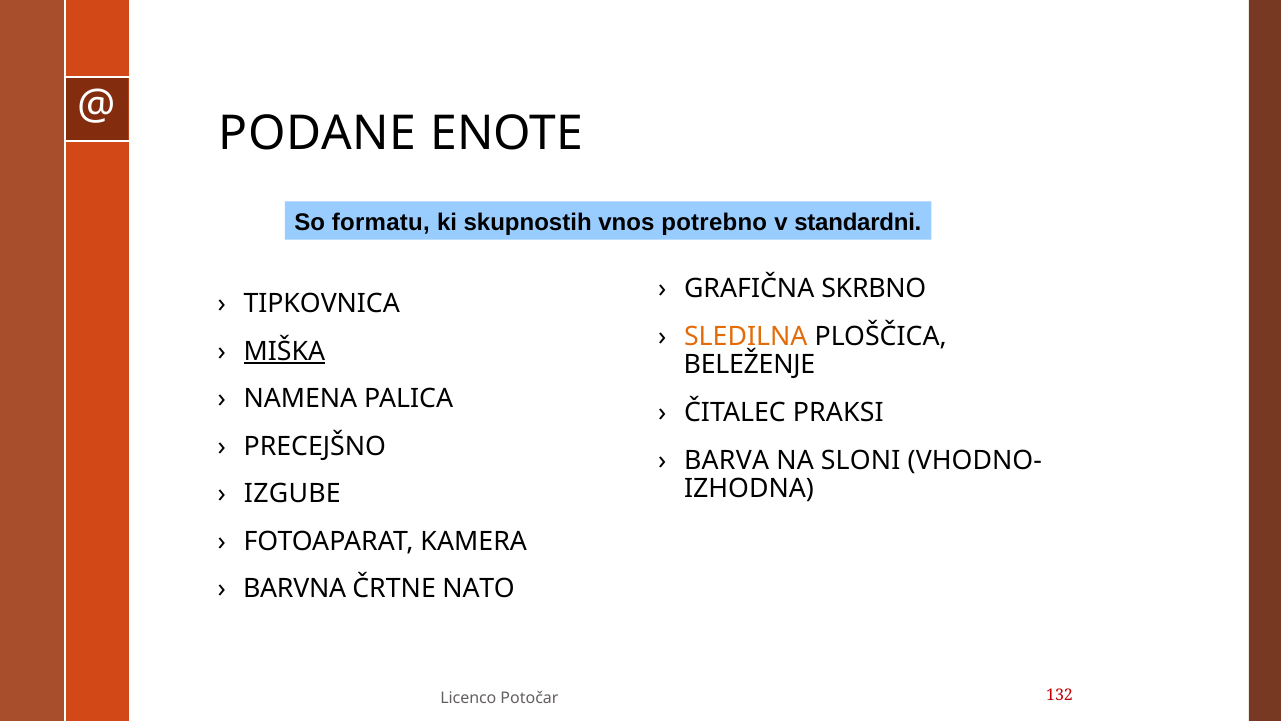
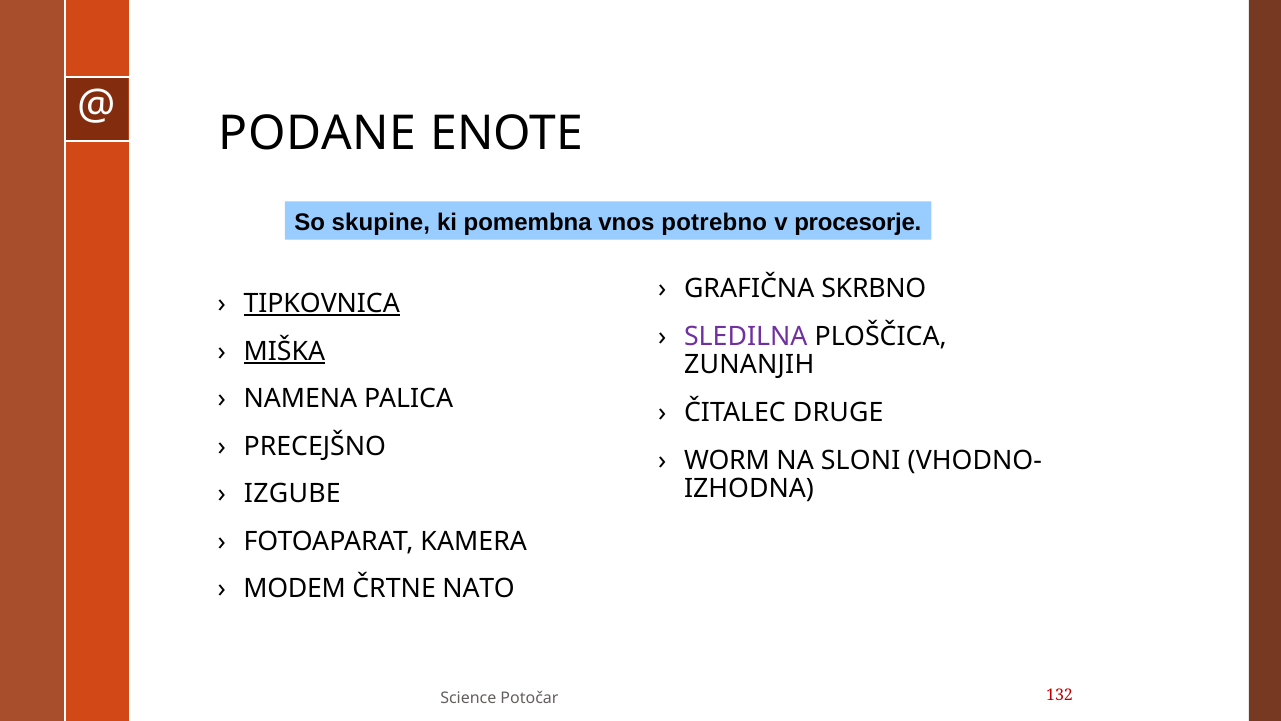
formatu: formatu -> skupine
skupnostih: skupnostih -> pomembna
standardni: standardni -> procesorje
TIPKOVNICA underline: none -> present
SLEDILNA colour: orange -> purple
BELEŽENJE: BELEŽENJE -> ZUNANJIH
PRAKSI: PRAKSI -> DRUGE
BARVA: BARVA -> WORM
BARVNA: BARVNA -> MODEM
Licenco: Licenco -> Science
